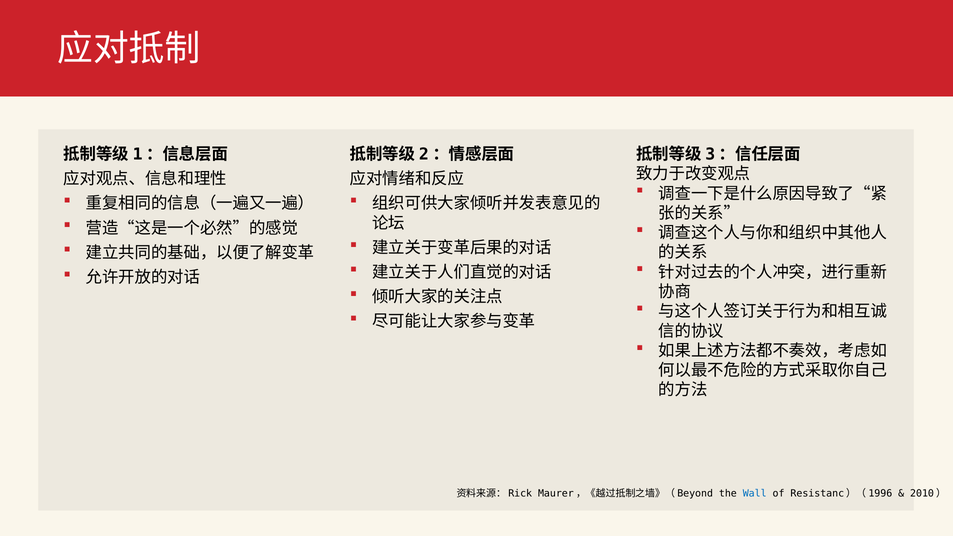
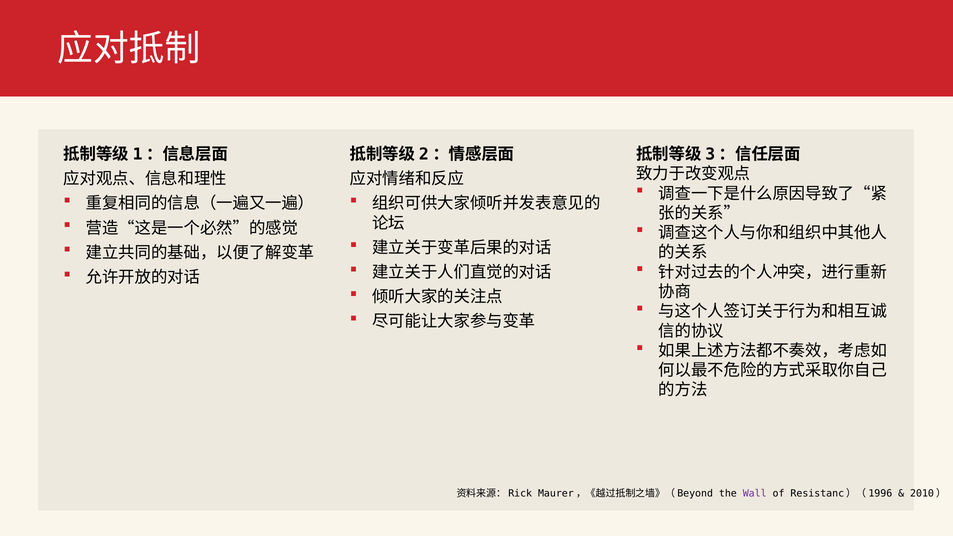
Wall colour: blue -> purple
